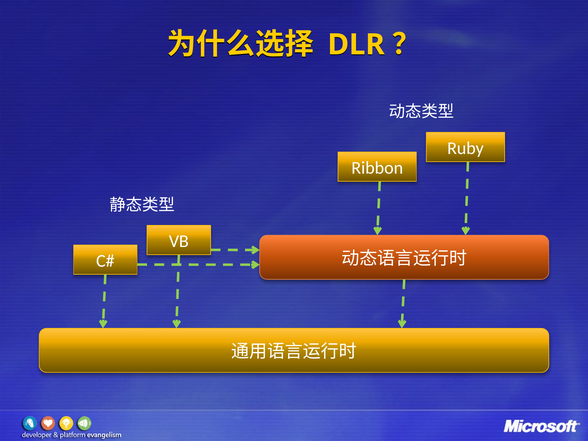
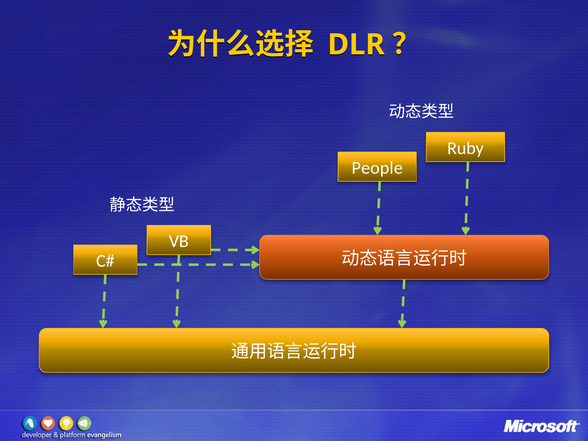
Ribbon: Ribbon -> People
